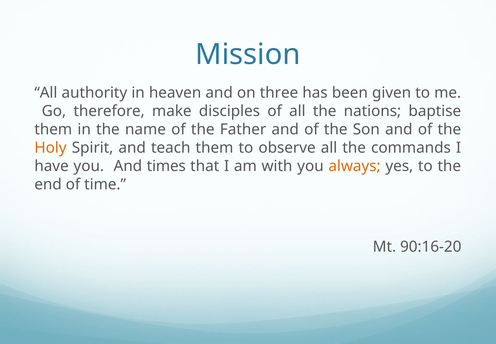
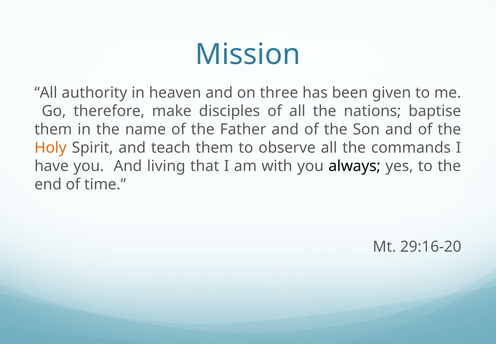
times: times -> living
always colour: orange -> black
90:16-20: 90:16-20 -> 29:16-20
